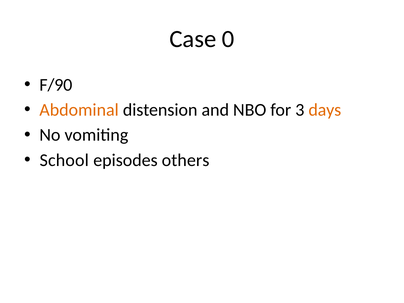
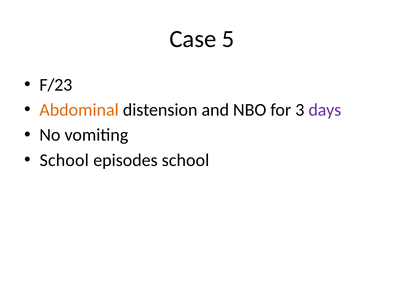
0: 0 -> 5
F/90: F/90 -> F/23
days colour: orange -> purple
episodes others: others -> school
